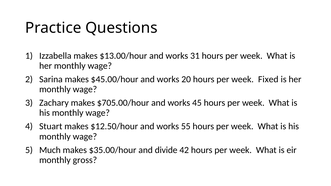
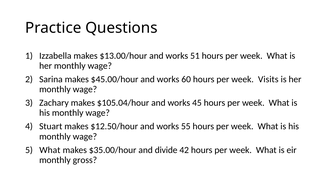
31: 31 -> 51
20: 20 -> 60
Fixed: Fixed -> Visits
$705.00/hour: $705.00/hour -> $105.04/hour
Much at (50, 150): Much -> What
